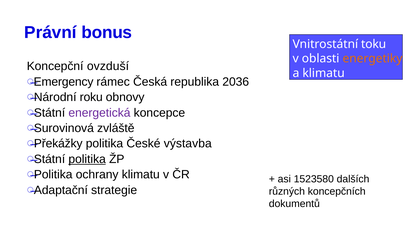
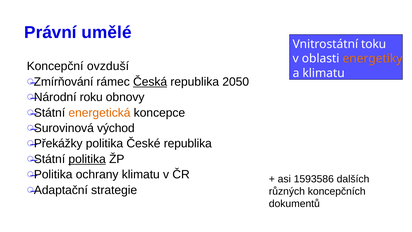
bonus: bonus -> umělé
Emergency: Emergency -> Zmírňování
Česká underline: none -> present
2036: 2036 -> 2050
energetická colour: purple -> orange
zvláště: zvláště -> východ
České výstavba: výstavba -> republika
1523580: 1523580 -> 1593586
